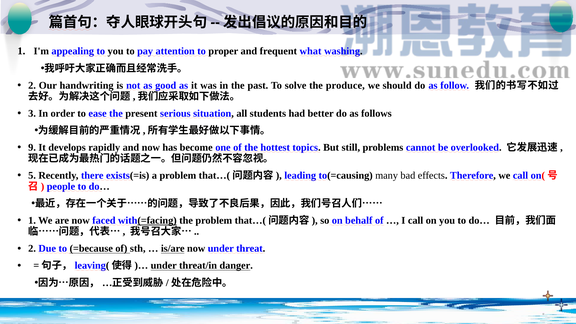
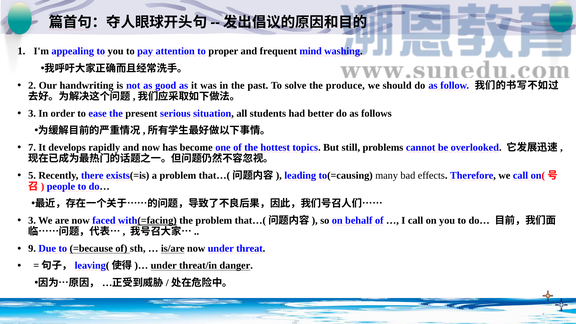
what: what -> mind
9: 9 -> 7
1 at (32, 221): 1 -> 3
2 at (32, 249): 2 -> 9
